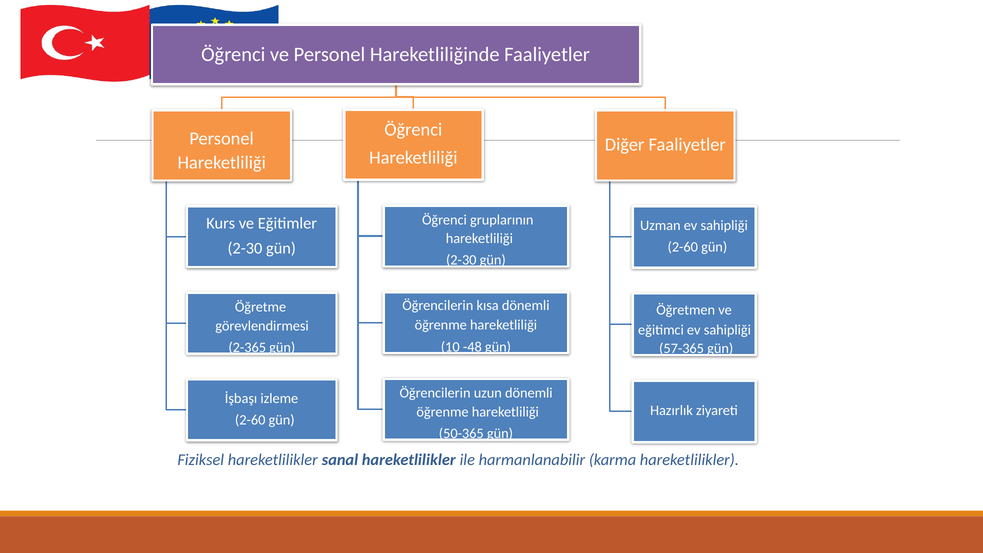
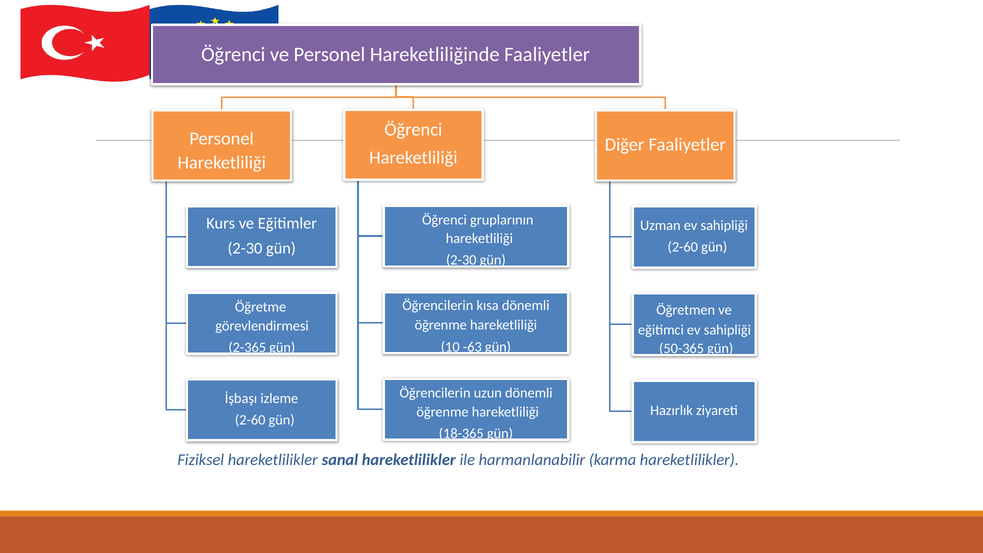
-48: -48 -> -63
57-365: 57-365 -> 50-365
50-365: 50-365 -> 18-365
